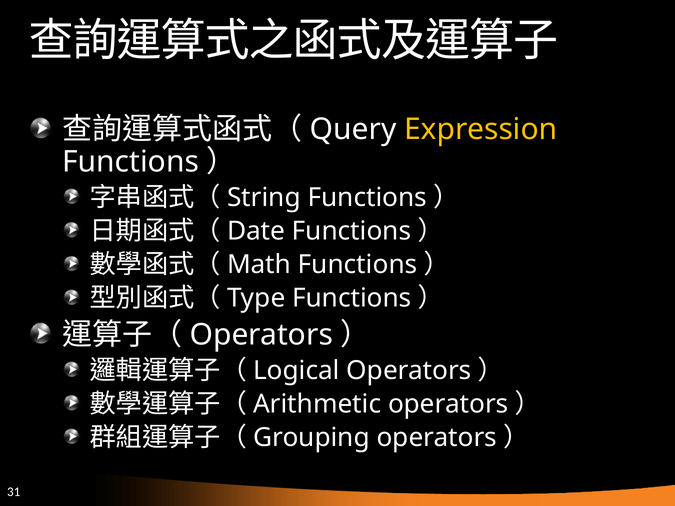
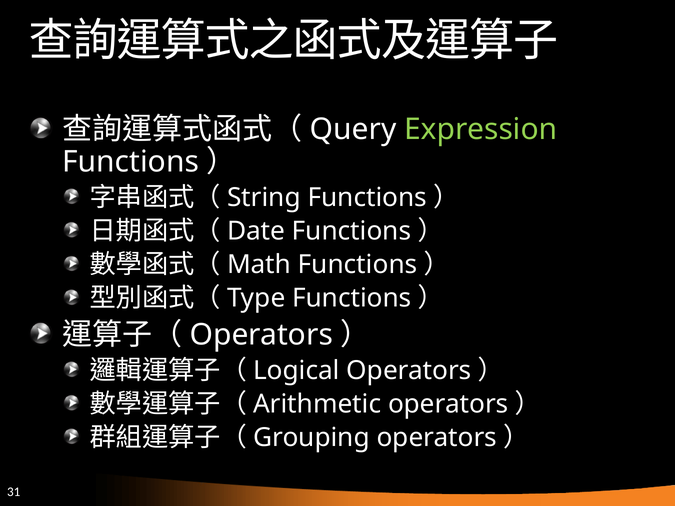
Expression colour: yellow -> light green
